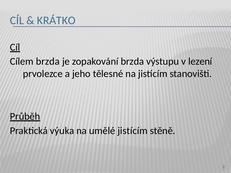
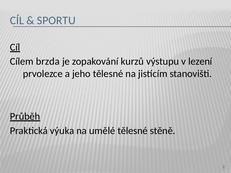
KRÁTKO: KRÁTKO -> SPORTU
zopakování brzda: brzda -> kurzů
umělé jistícím: jistícím -> tělesné
